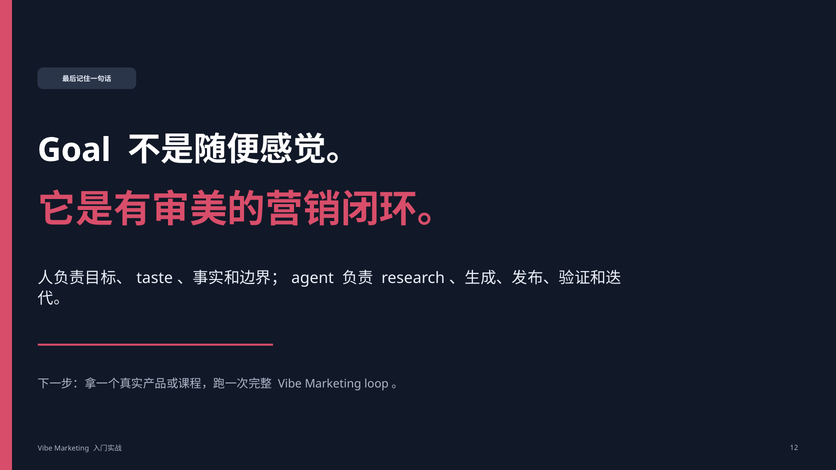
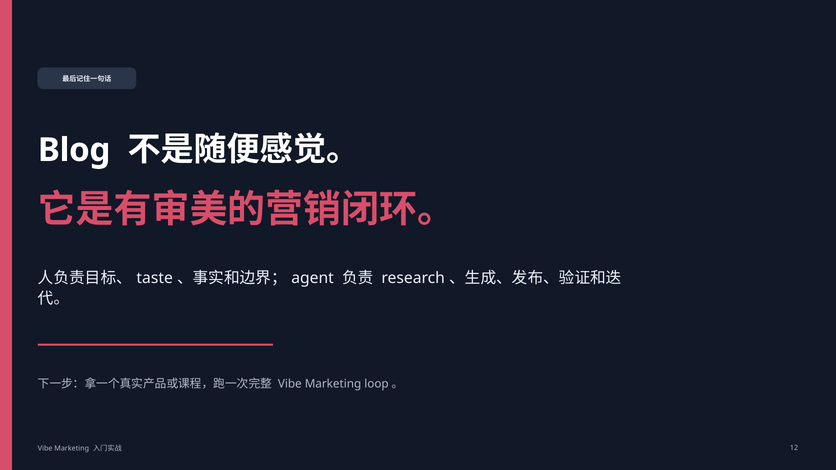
Goal: Goal -> Blog
